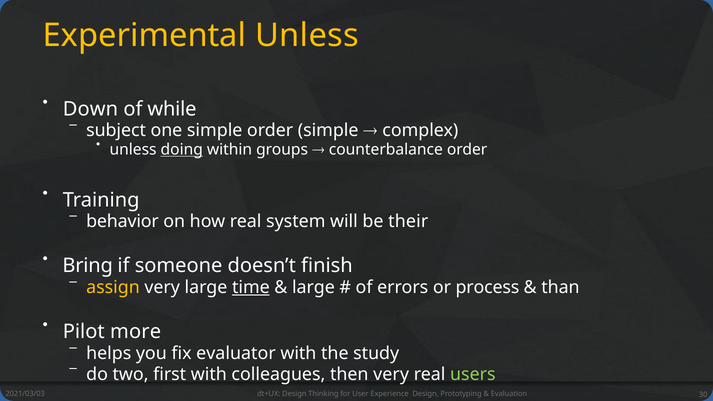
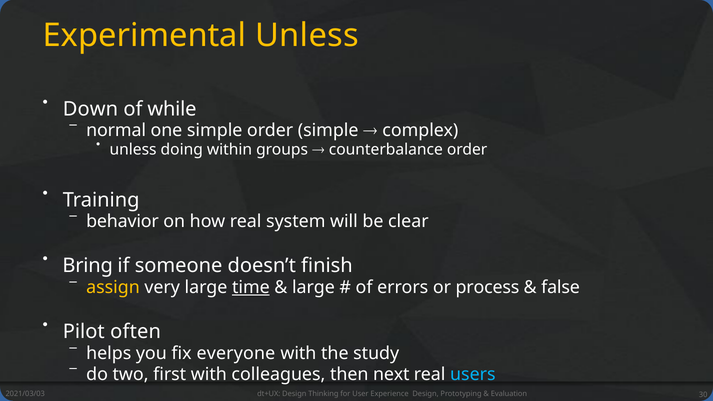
subject: subject -> normal
doing underline: present -> none
their: their -> clear
than: than -> false
more: more -> often
evaluator: evaluator -> everyone
then very: very -> next
users colour: light green -> light blue
